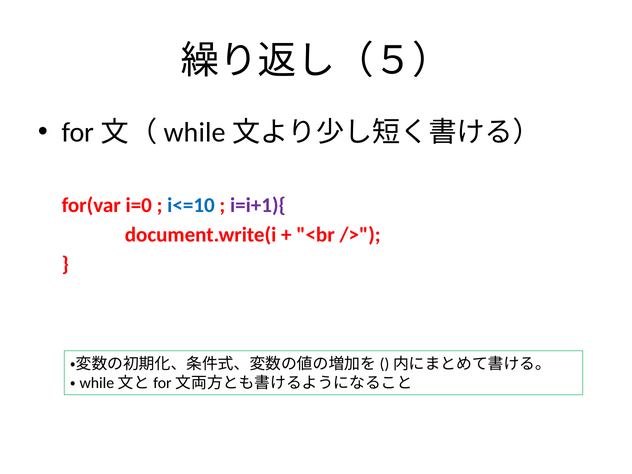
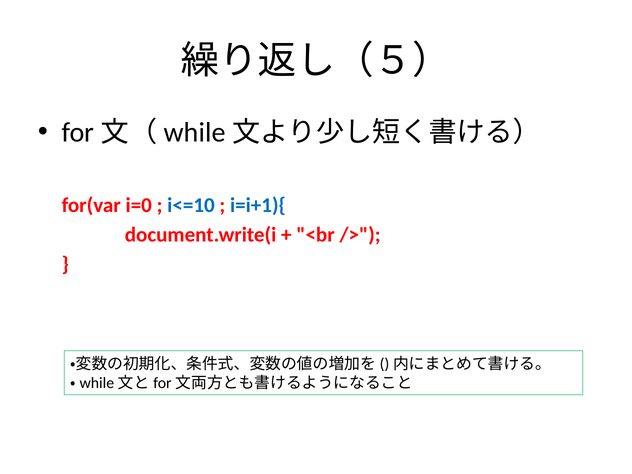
i=i+1){ colour: purple -> blue
